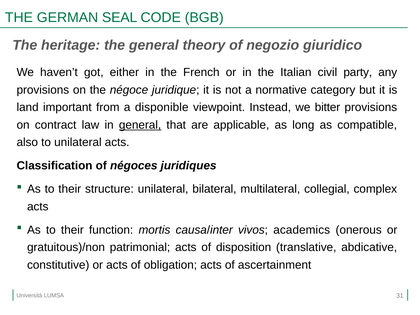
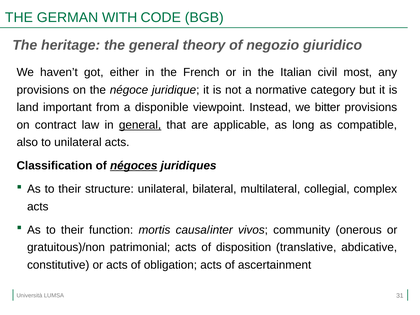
SEAL: SEAL -> WITH
party: party -> most
négoces underline: none -> present
academics: academics -> community
